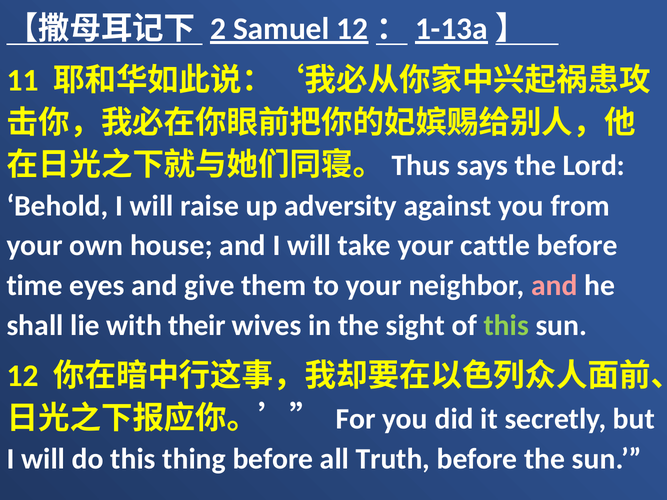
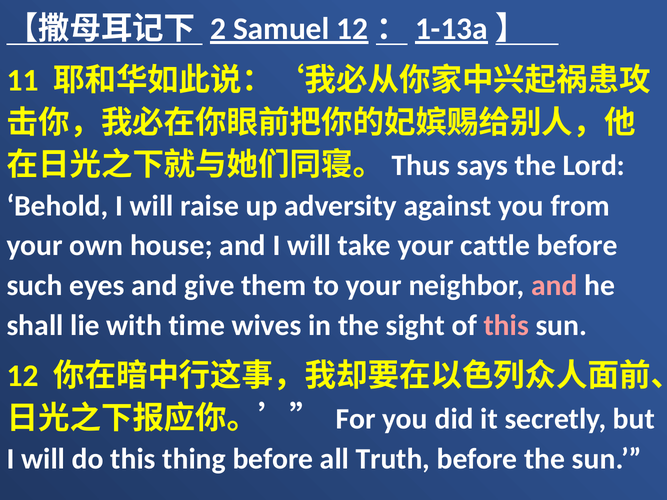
time: time -> such
their: their -> time
this at (506, 325) colour: light green -> pink
